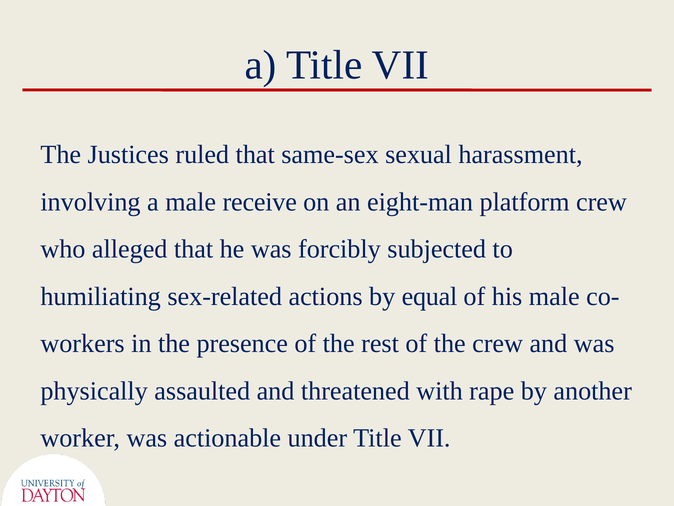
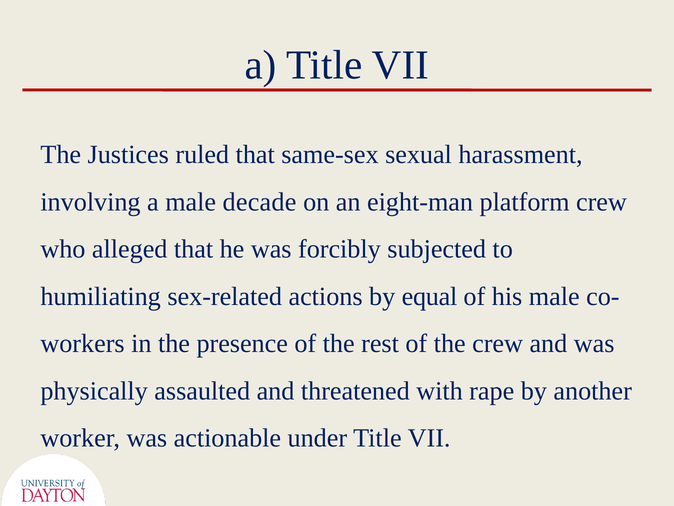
receive: receive -> decade
